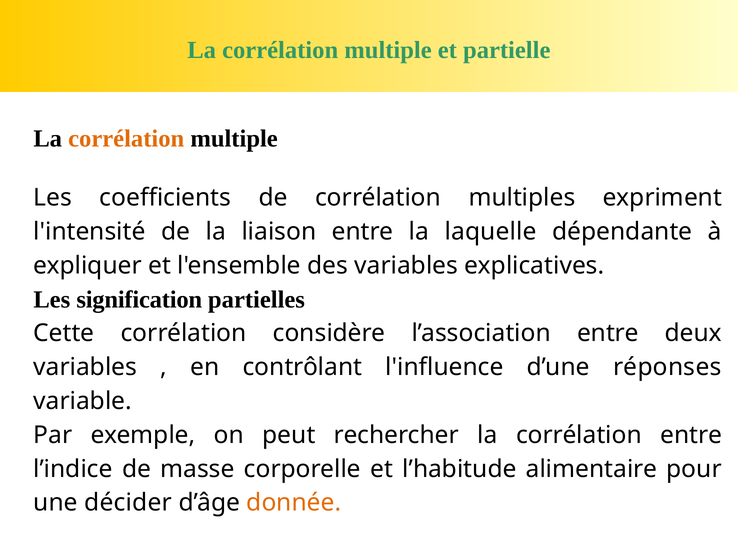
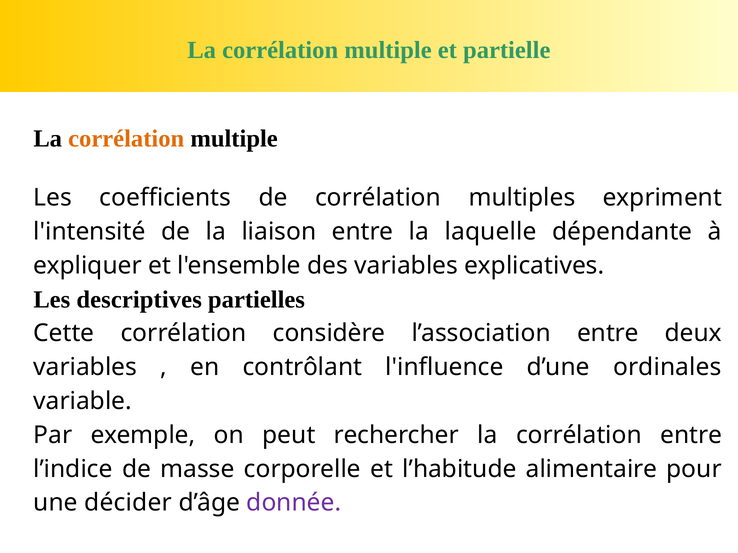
signification: signification -> descriptives
réponses: réponses -> ordinales
donnée colour: orange -> purple
